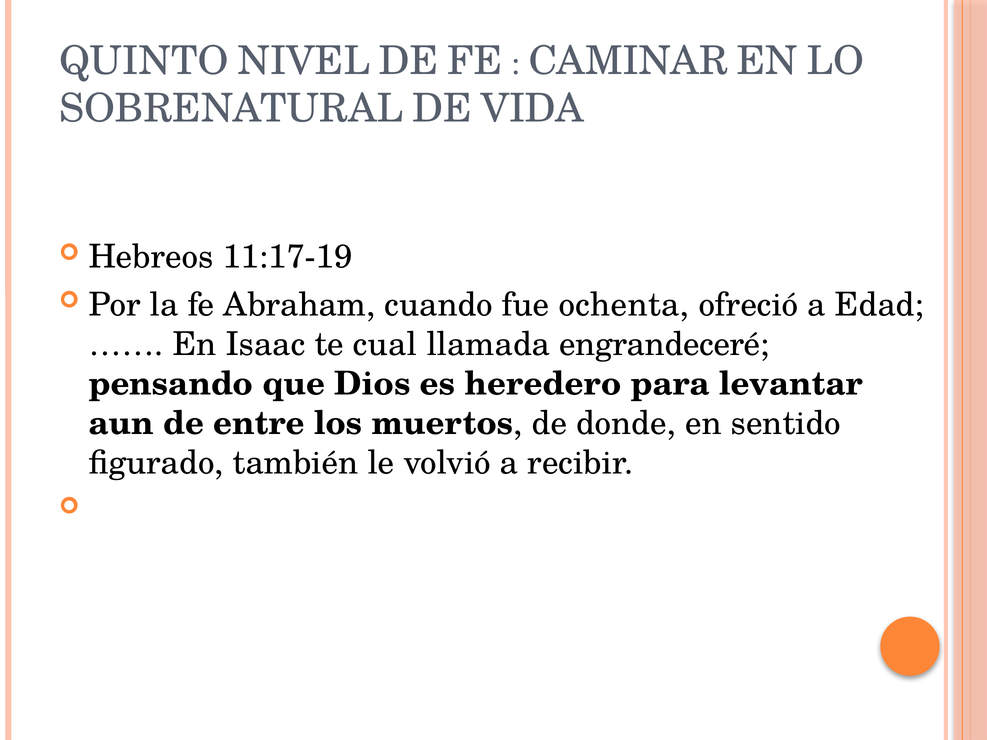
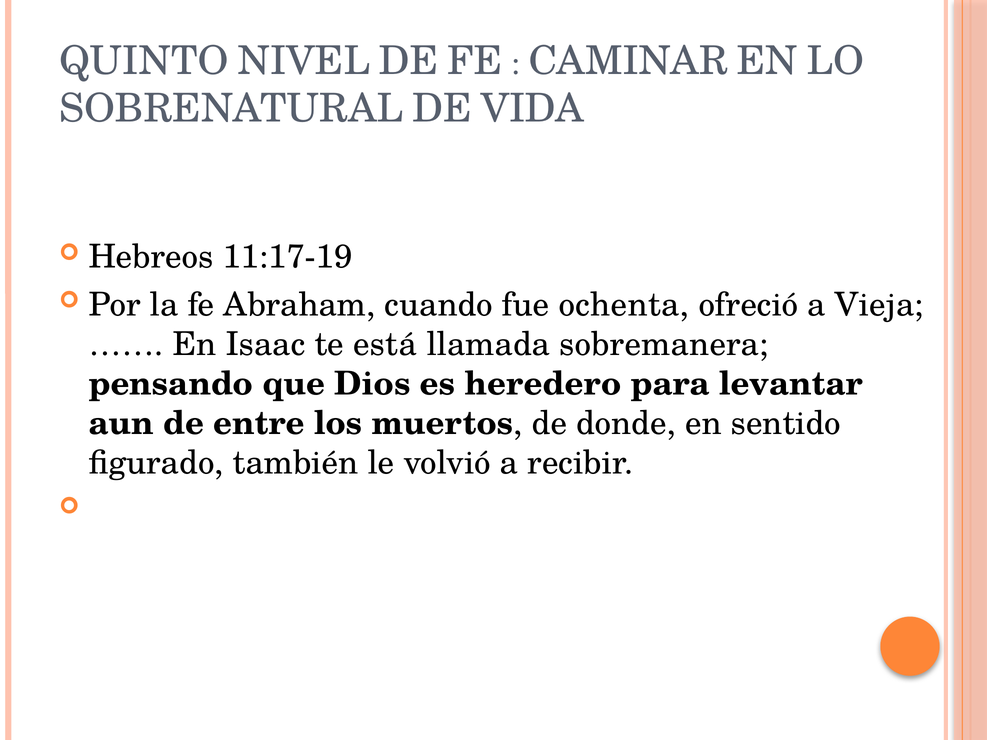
Edad: Edad -> Vieja
cual: cual -> está
engrandeceré: engrandeceré -> sobremanera
